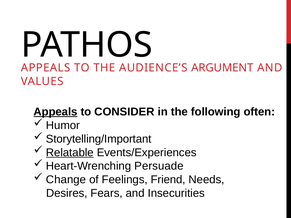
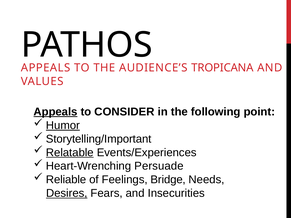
ARGUMENT: ARGUMENT -> TROPICANA
often: often -> point
Humor underline: none -> present
Change: Change -> Reliable
Friend: Friend -> Bridge
Desires underline: none -> present
